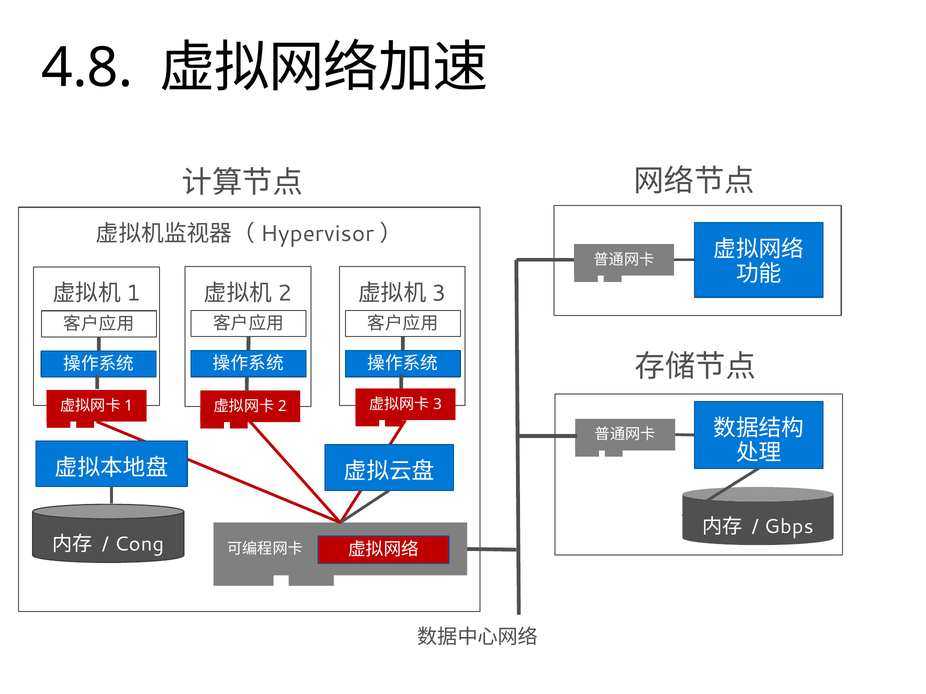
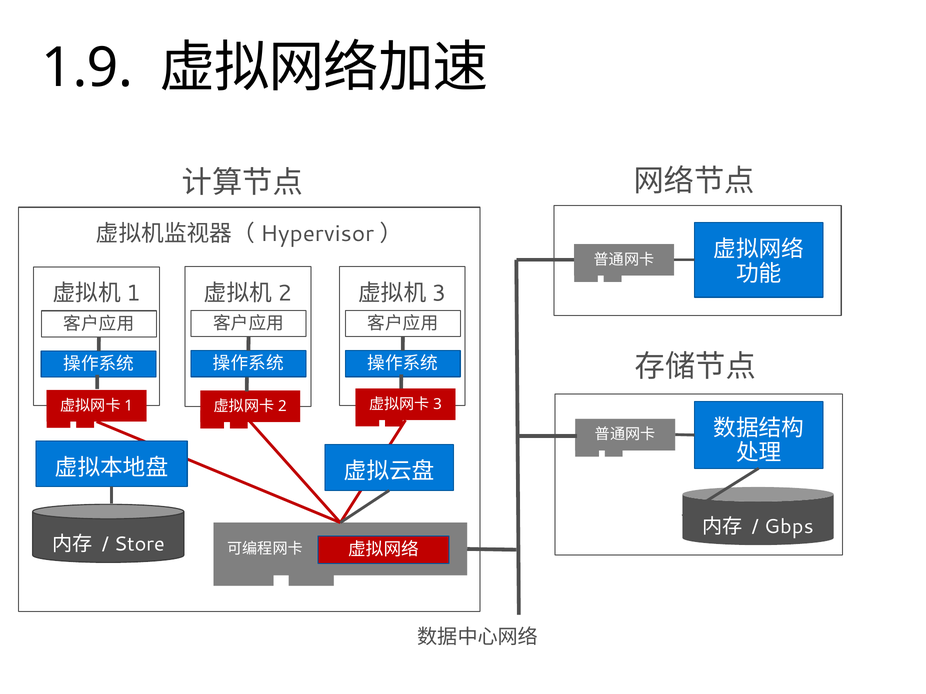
4.8: 4.8 -> 1.9
Cong: Cong -> Store
